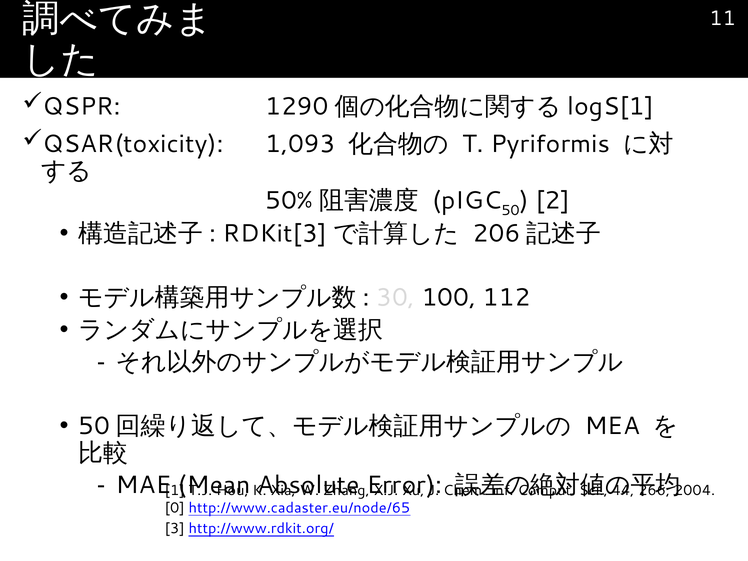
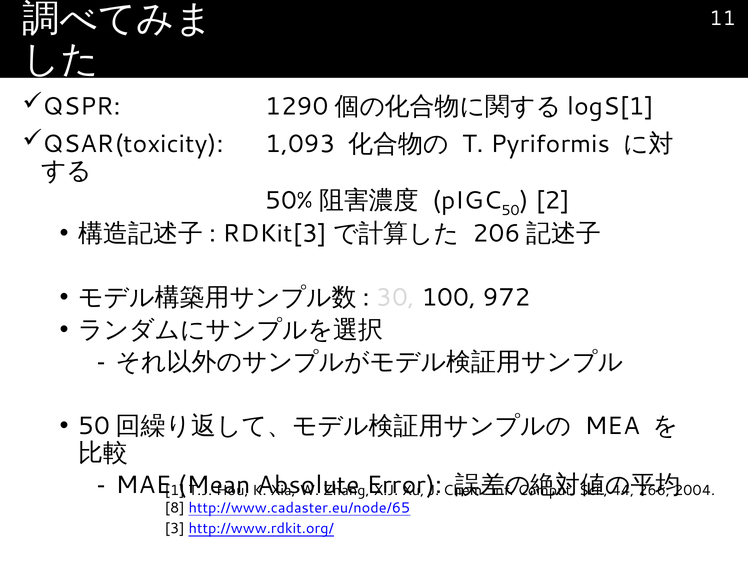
112: 112 -> 972
0: 0 -> 8
